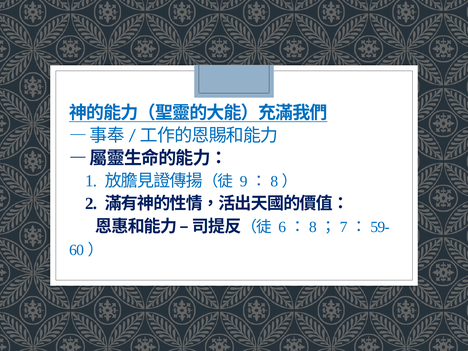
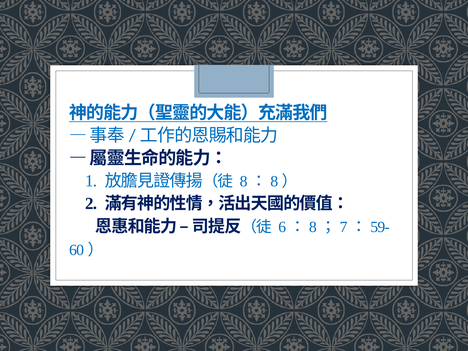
9 at (244, 182): 9 -> 8
